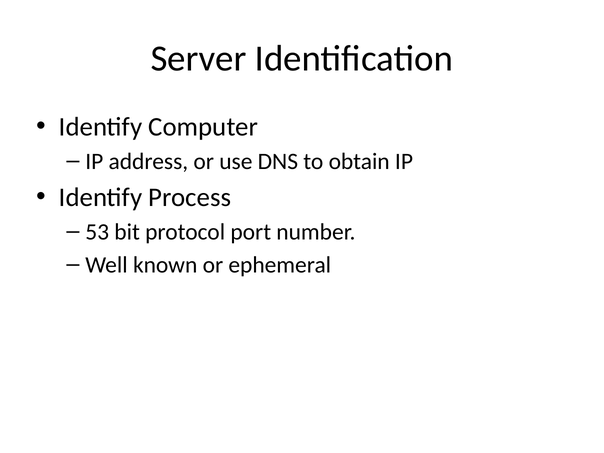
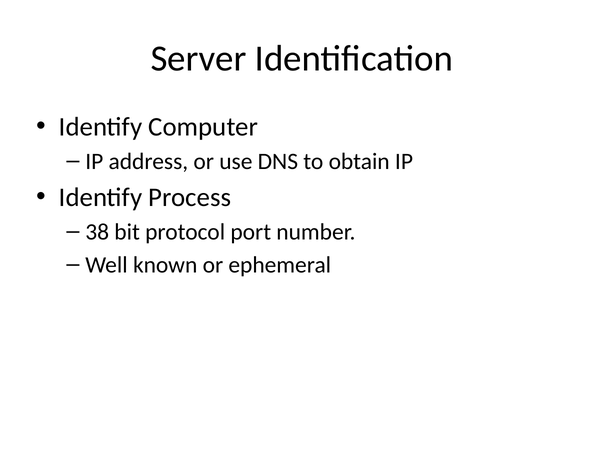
53: 53 -> 38
